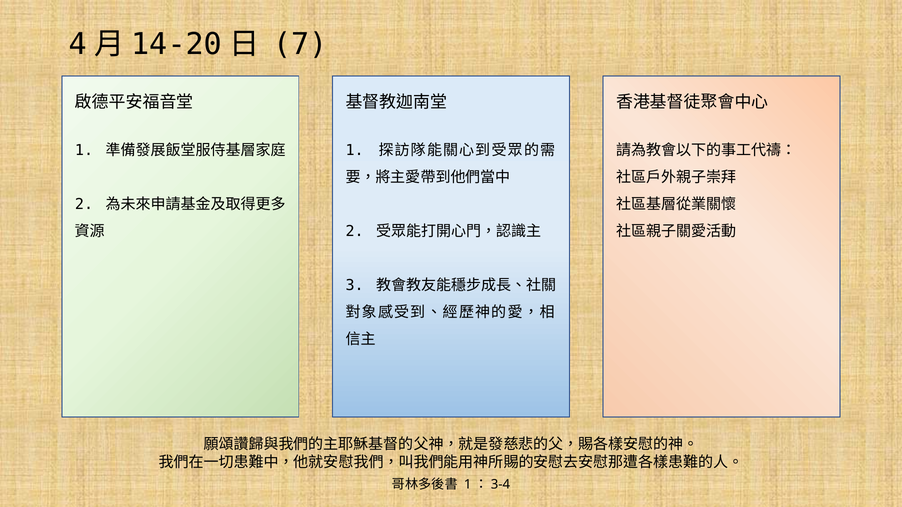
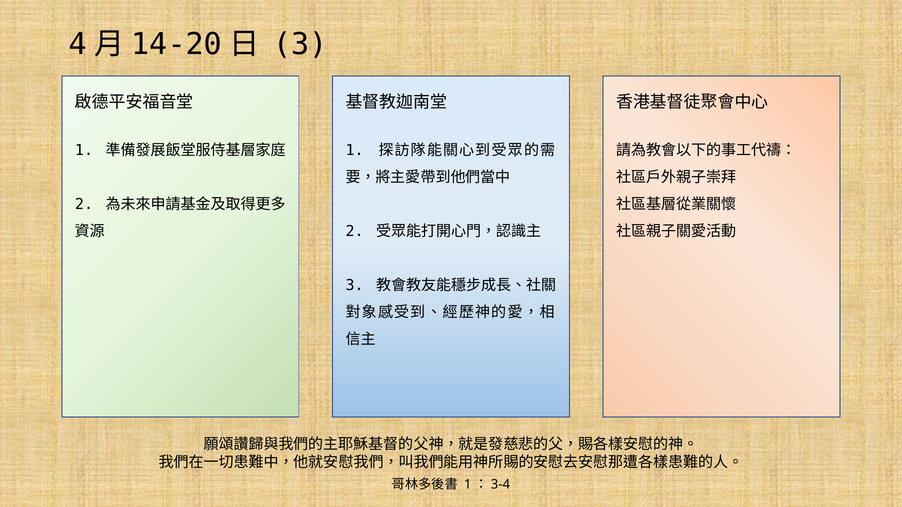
7 at (300, 44): 7 -> 3
